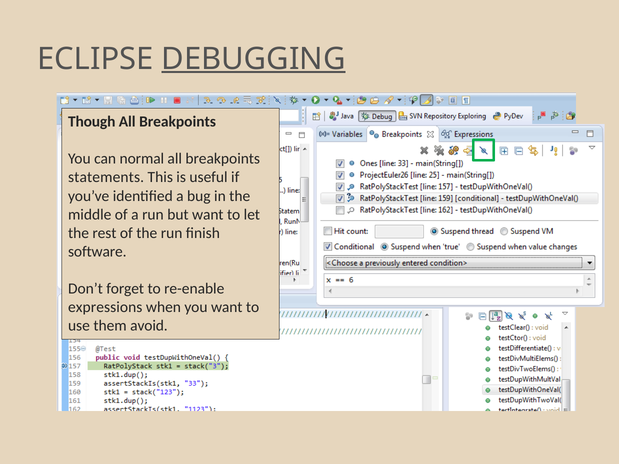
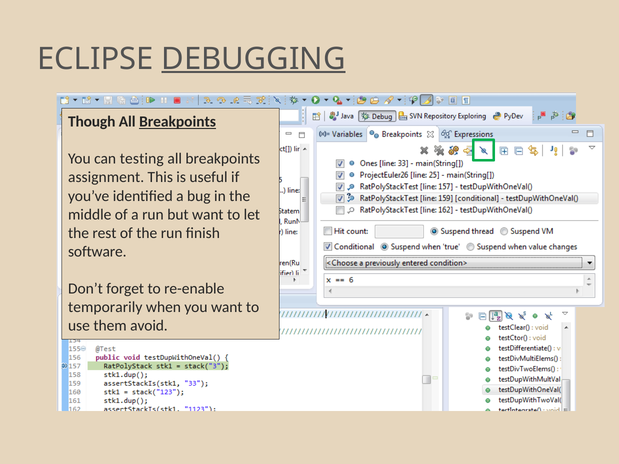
Breakpoints at (178, 122) underline: none -> present
normal: normal -> testing
statements: statements -> assignment
expressions: expressions -> temporarily
